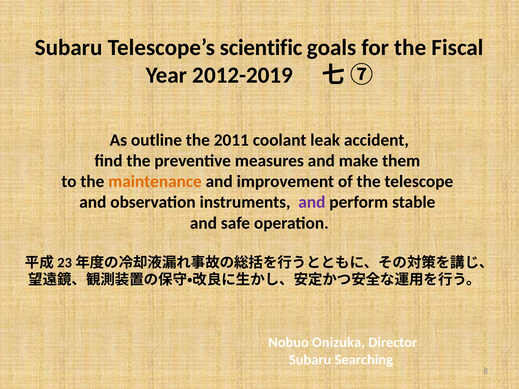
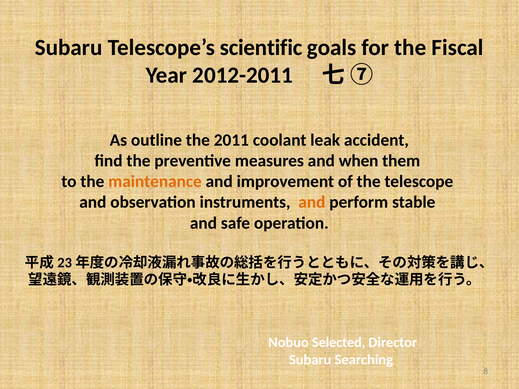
2012-2019: 2012-2019 -> 2012-2011
make: make -> when
and at (312, 202) colour: purple -> orange
Onizuka: Onizuka -> Selected
